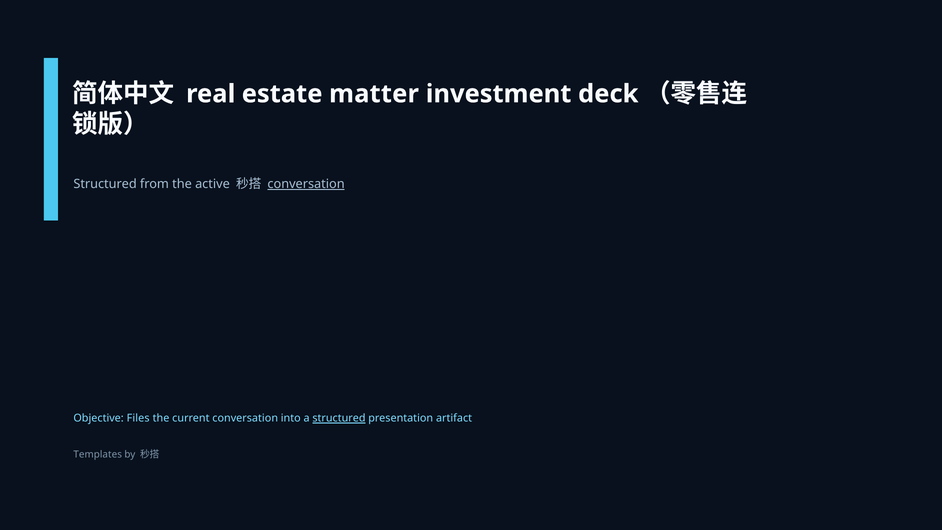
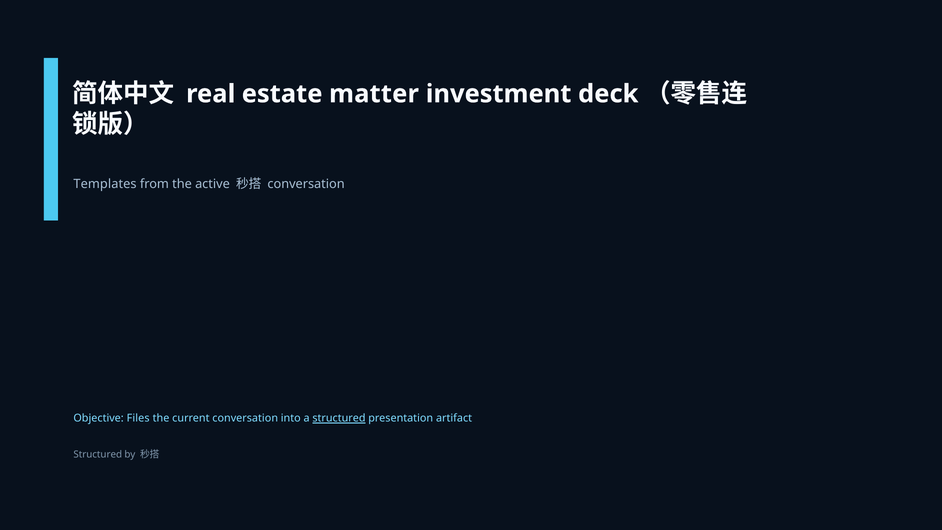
Structured at (105, 184): Structured -> Templates
conversation at (306, 184) underline: present -> none
Templates at (98, 454): Templates -> Structured
